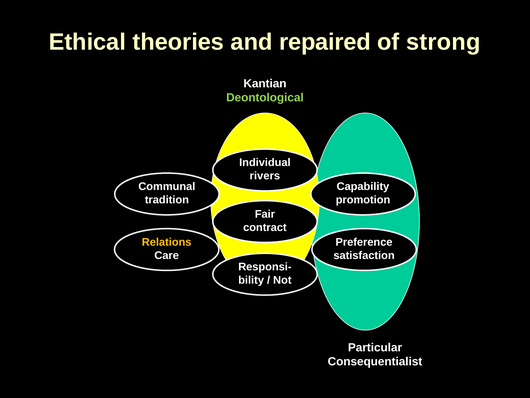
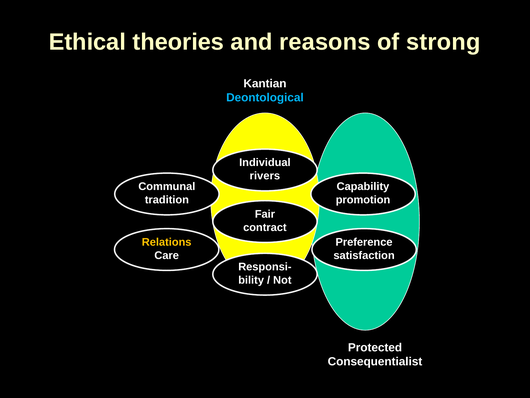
repaired: repaired -> reasons
Deontological colour: light green -> light blue
Particular: Particular -> Protected
